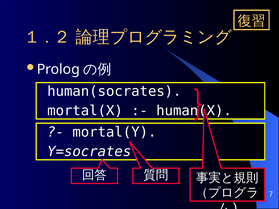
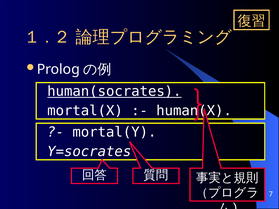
human(socrates underline: none -> present
